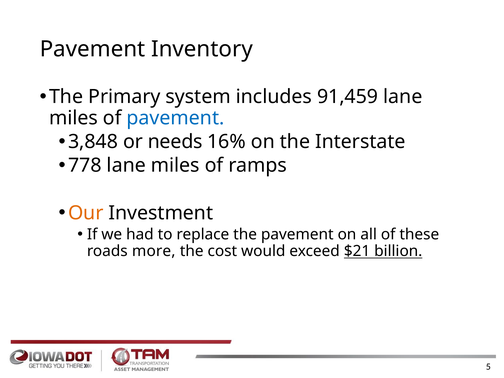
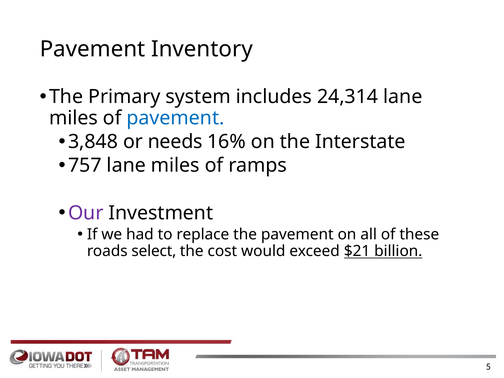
91,459: 91,459 -> 24,314
778: 778 -> 757
Our colour: orange -> purple
more: more -> select
